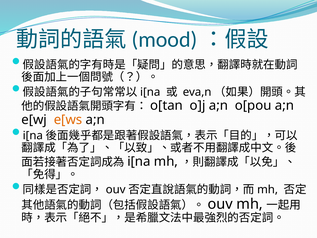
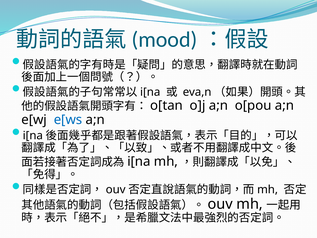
e[ws colour: orange -> blue
